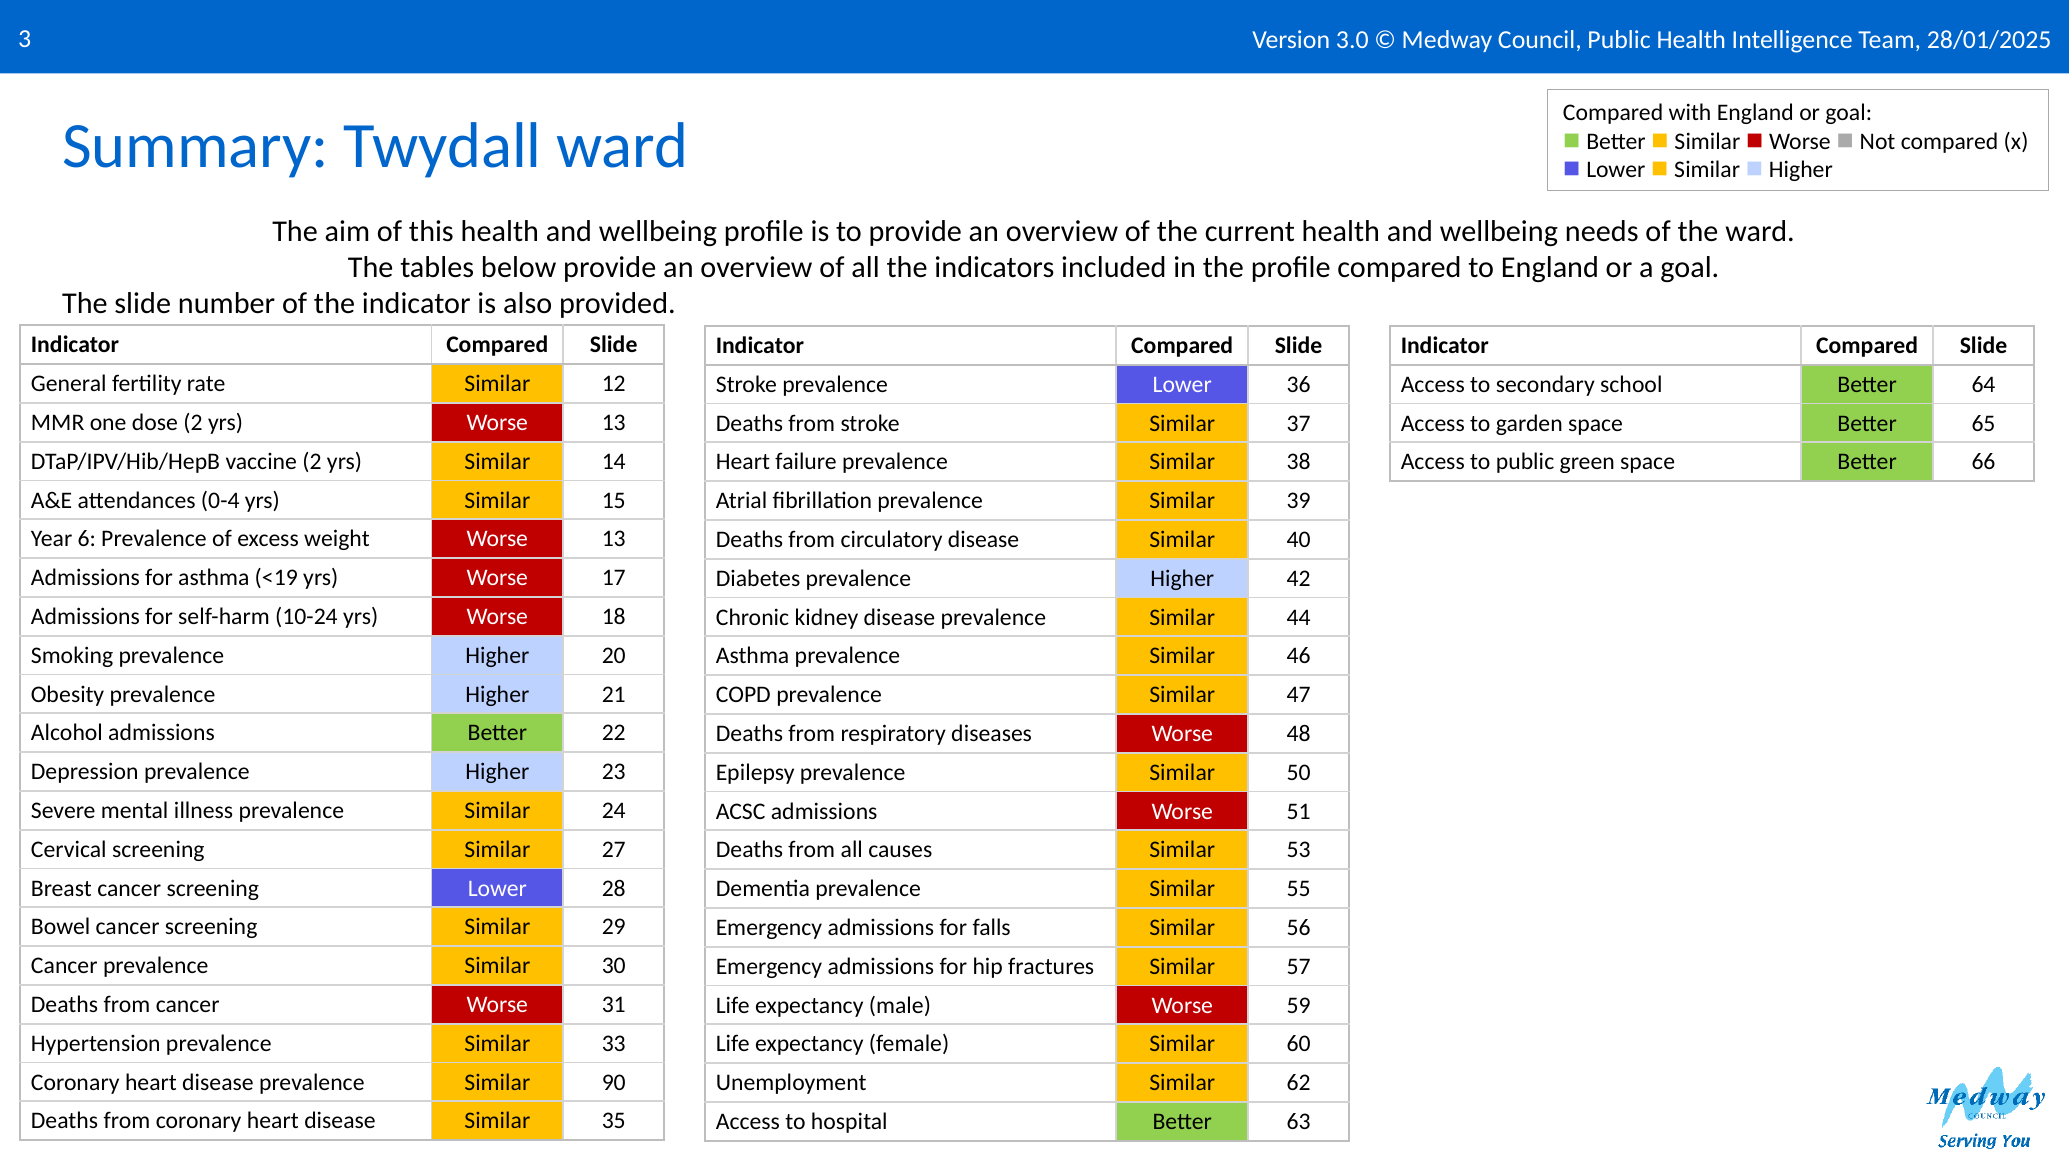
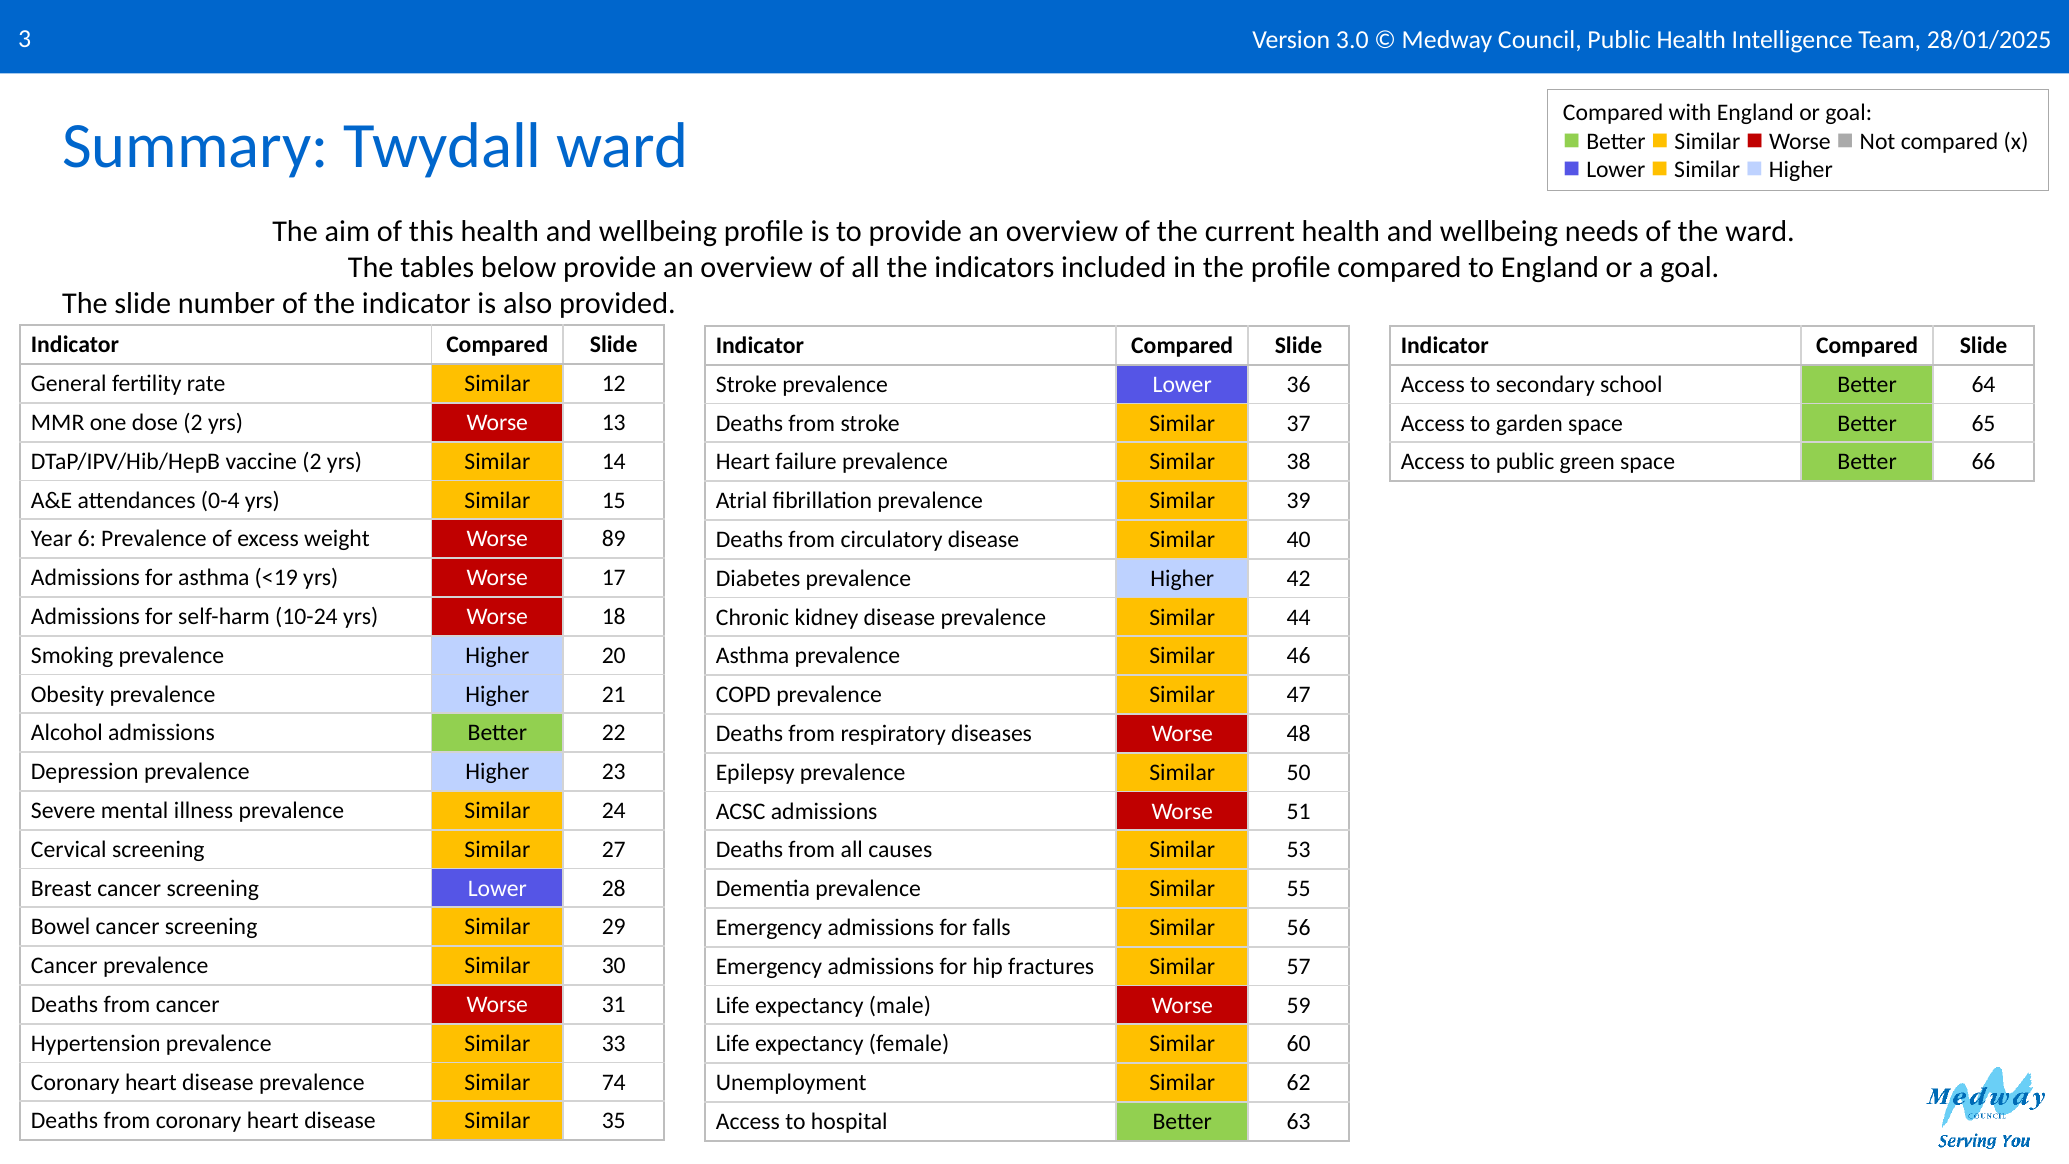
weight Worse 13: 13 -> 89
90: 90 -> 74
